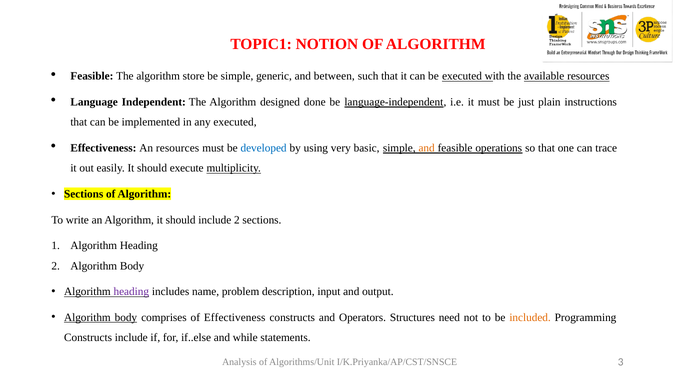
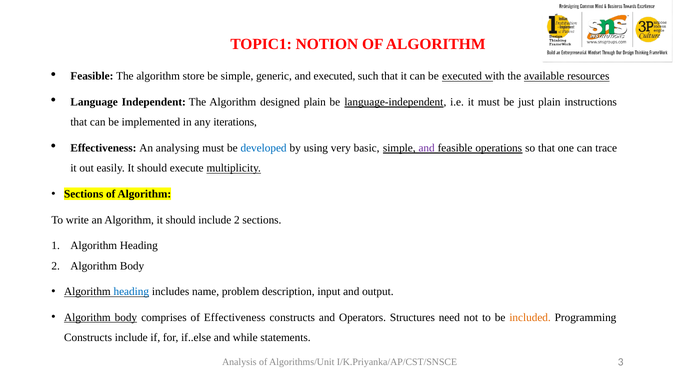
and between: between -> executed
designed done: done -> plain
any executed: executed -> iterations
An resources: resources -> analysing
and at (427, 148) colour: orange -> purple
heading at (131, 292) colour: purple -> blue
